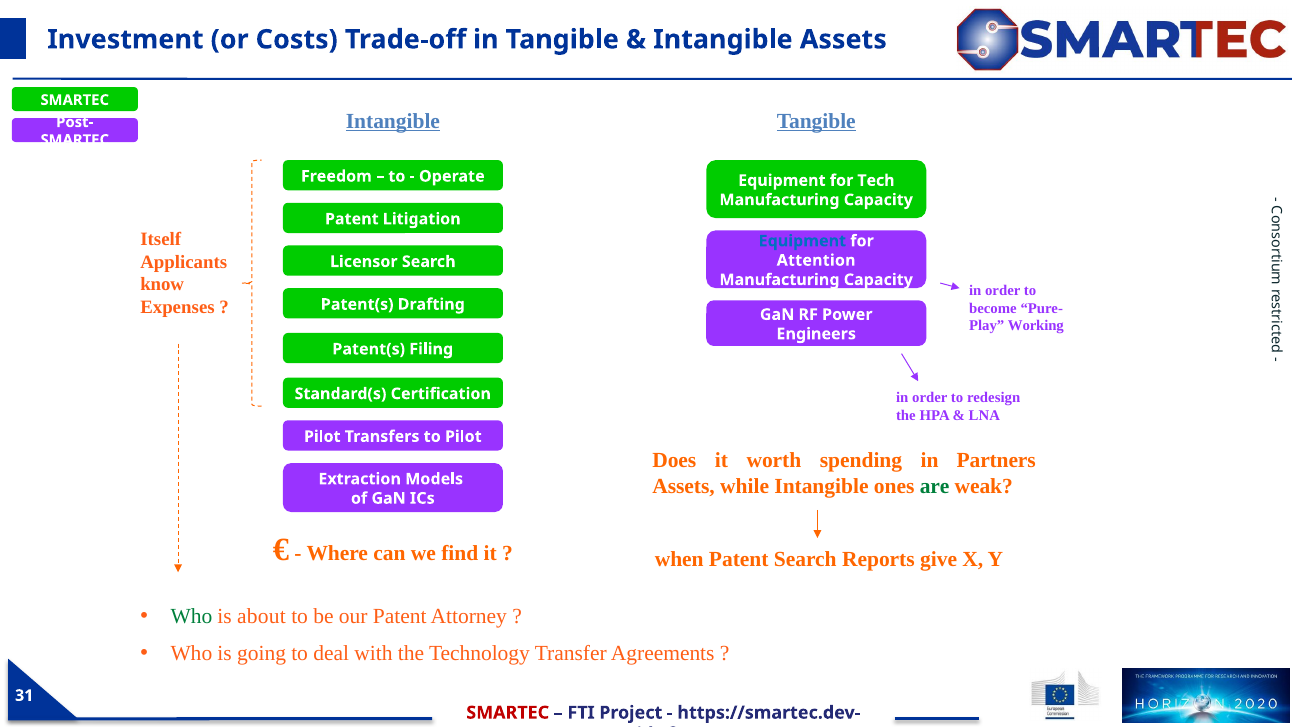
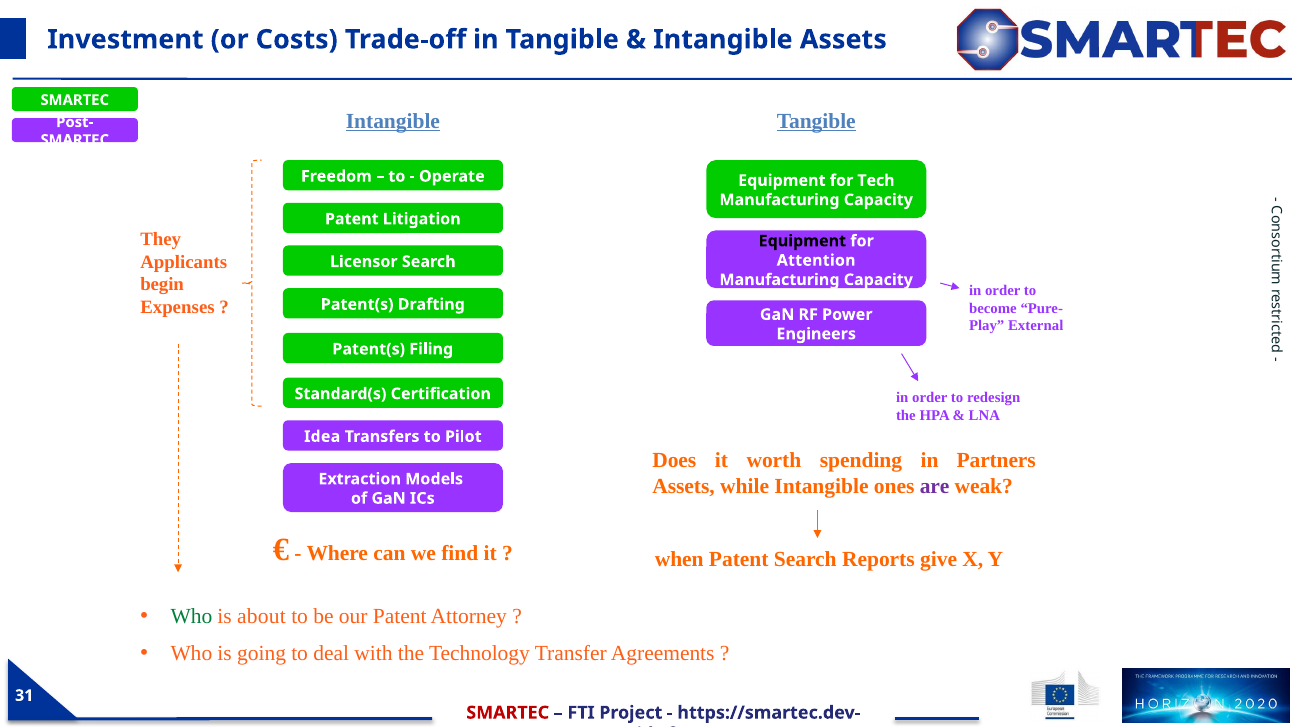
Itself: Itself -> They
Equipment at (802, 241) colour: blue -> black
know: know -> begin
Working: Working -> External
Pilot at (322, 436): Pilot -> Idea
are colour: green -> purple
